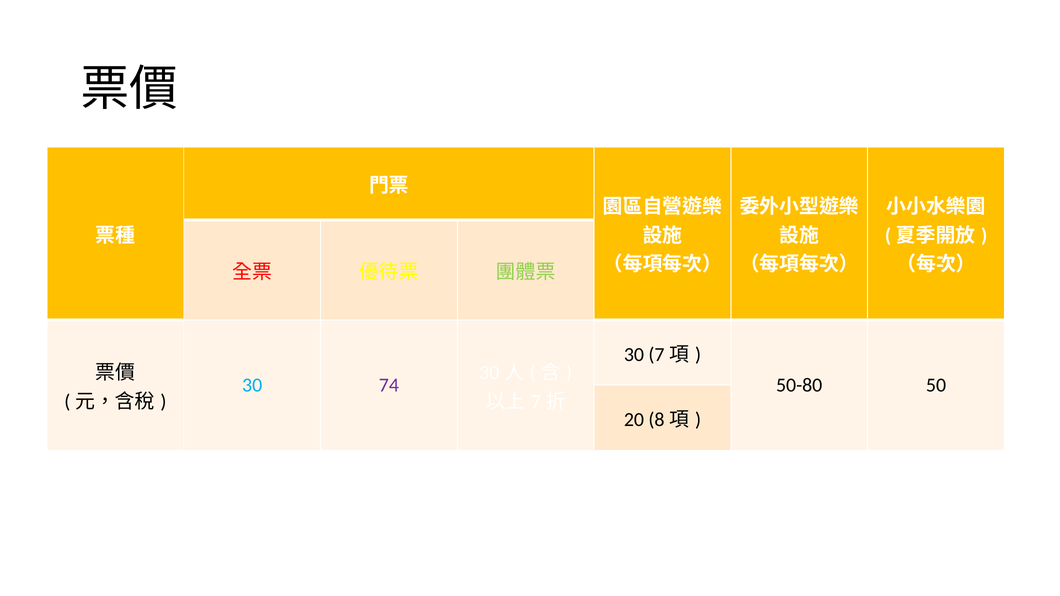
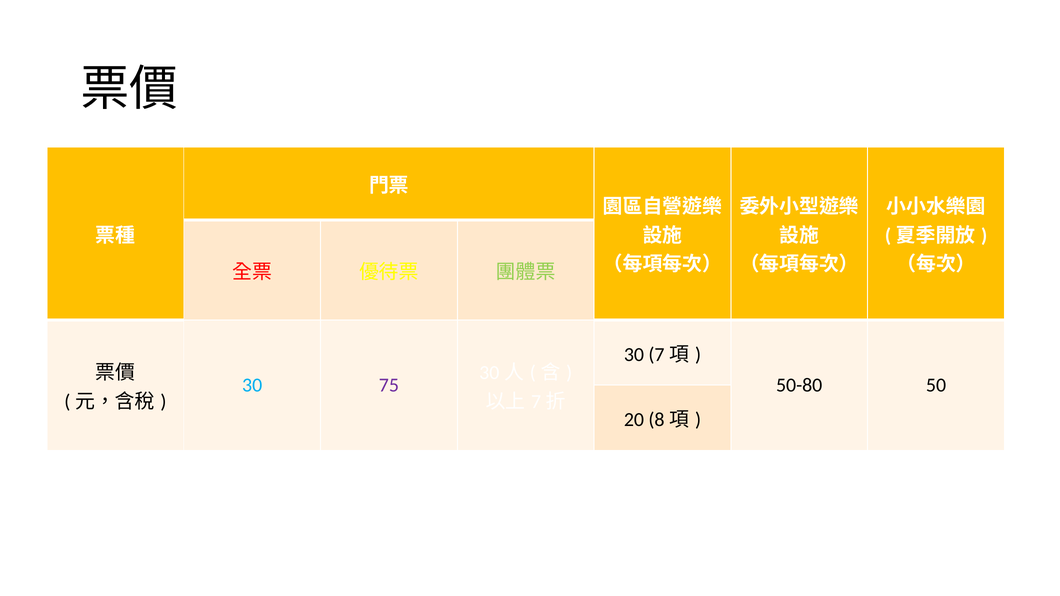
74: 74 -> 75
